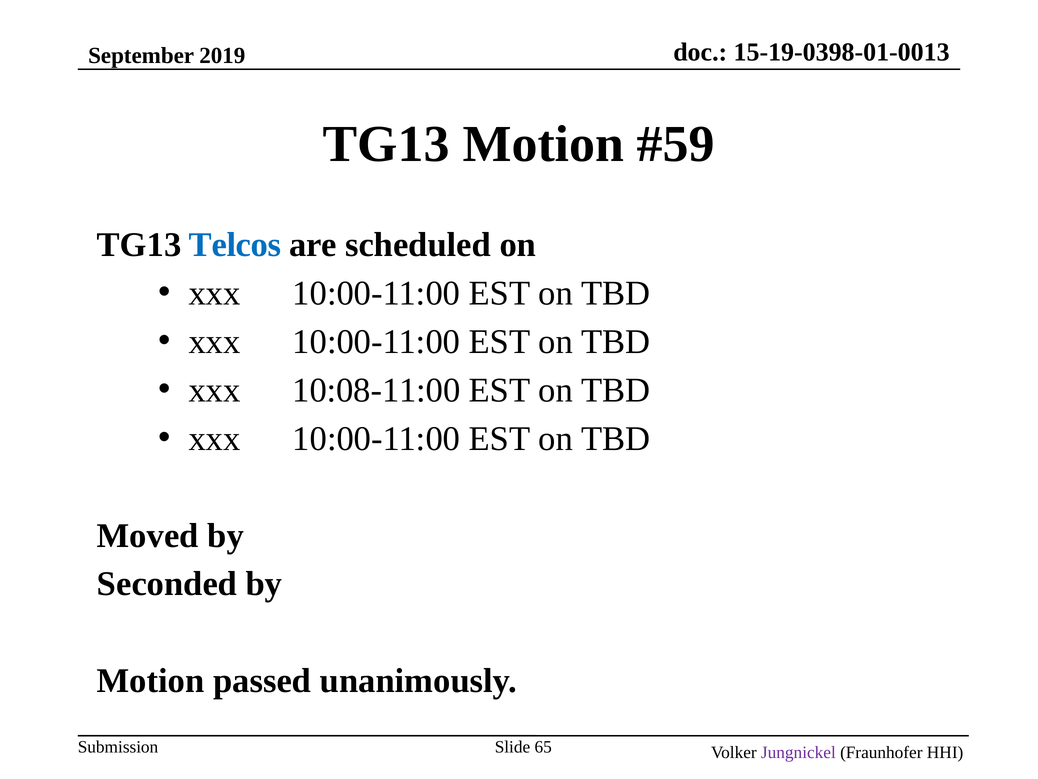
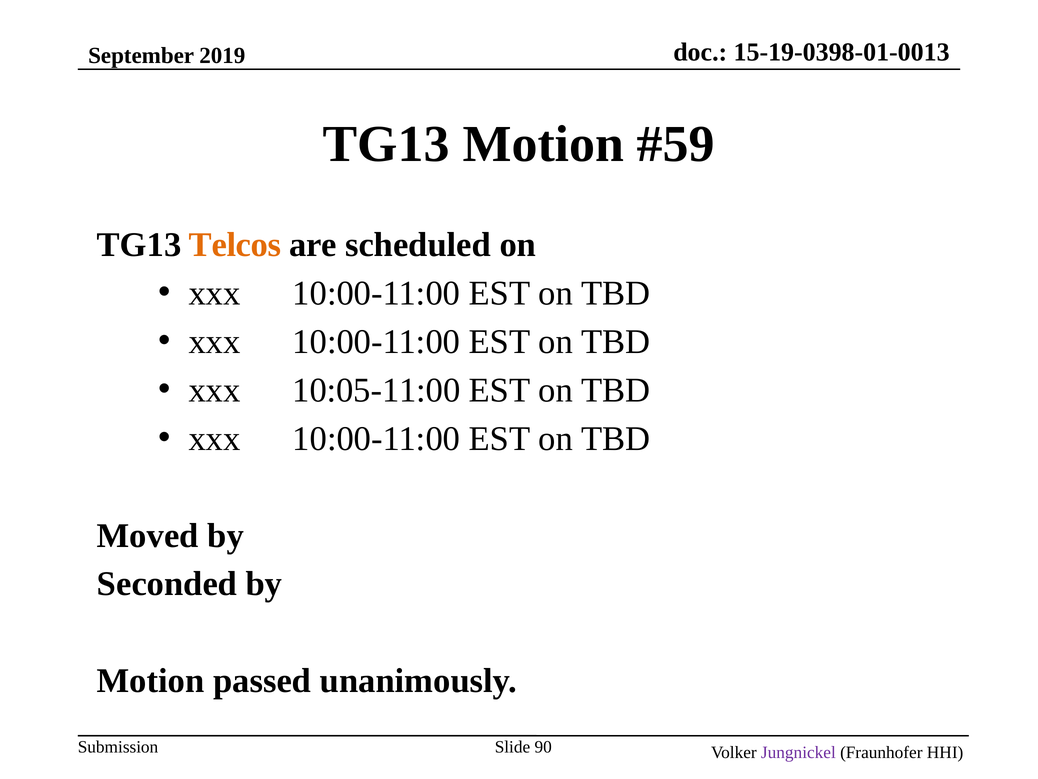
Telcos colour: blue -> orange
10:08-11:00: 10:08-11:00 -> 10:05-11:00
65: 65 -> 90
